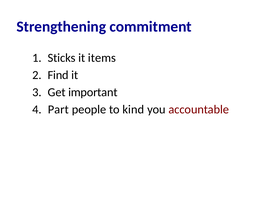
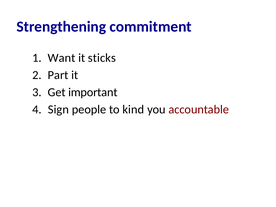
Sticks: Sticks -> Want
items: items -> sticks
Find: Find -> Part
Part: Part -> Sign
